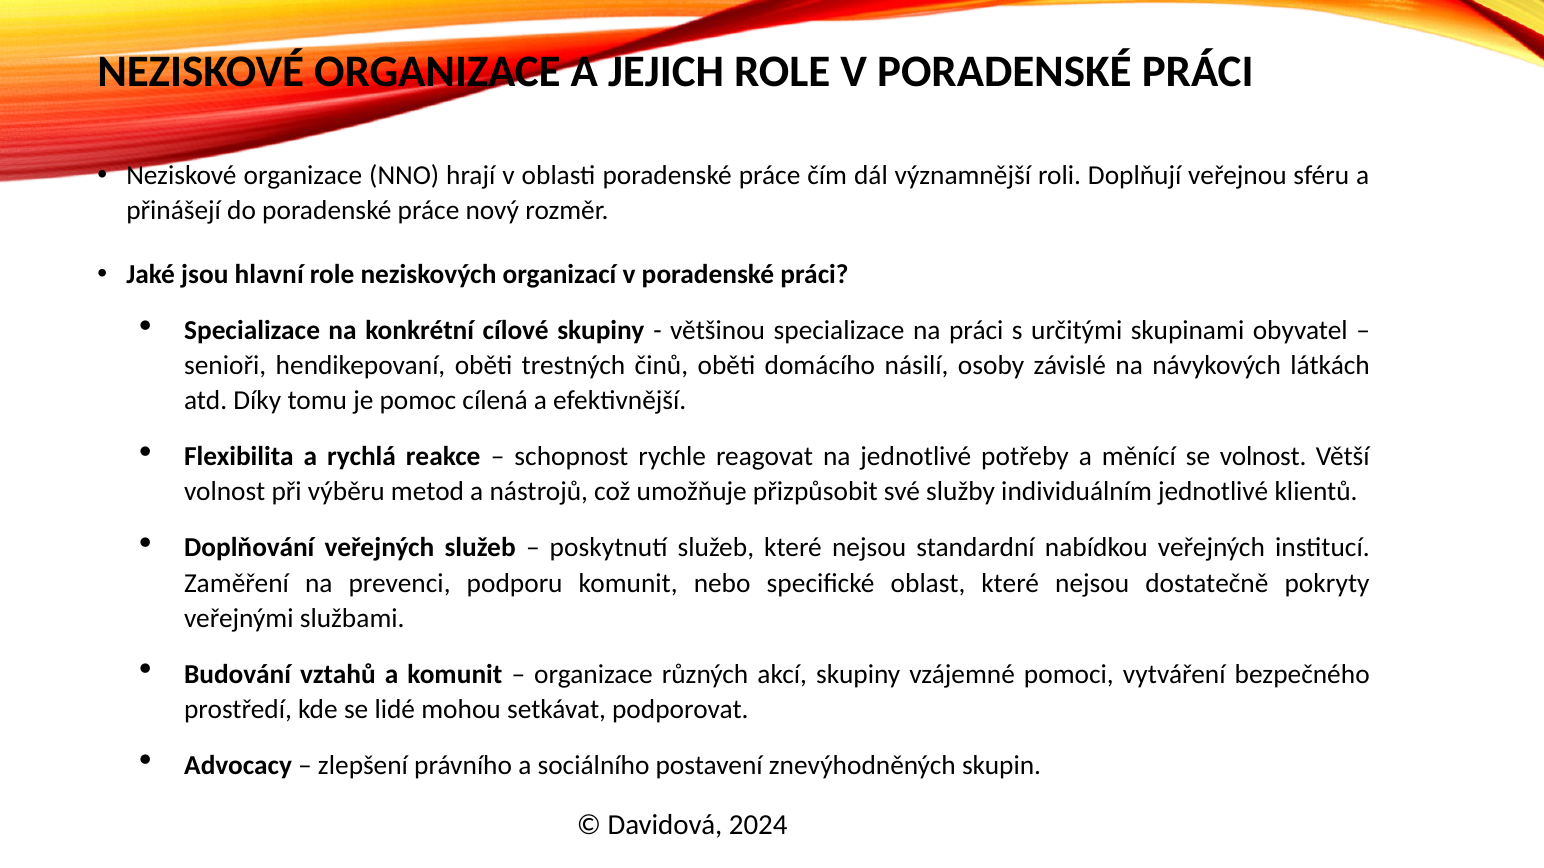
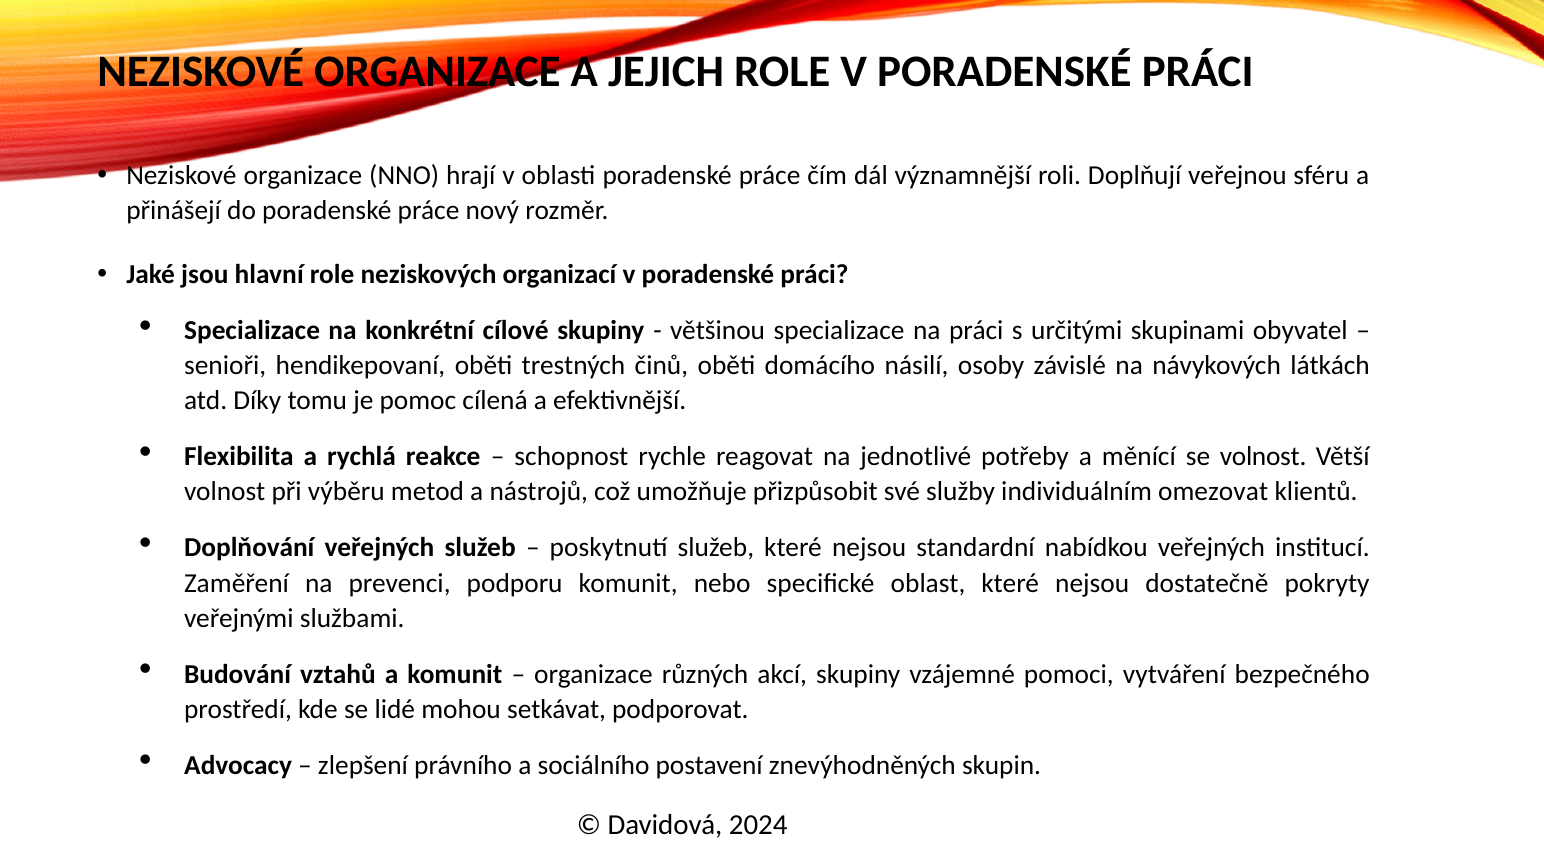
individuálním jednotlivé: jednotlivé -> omezovat
